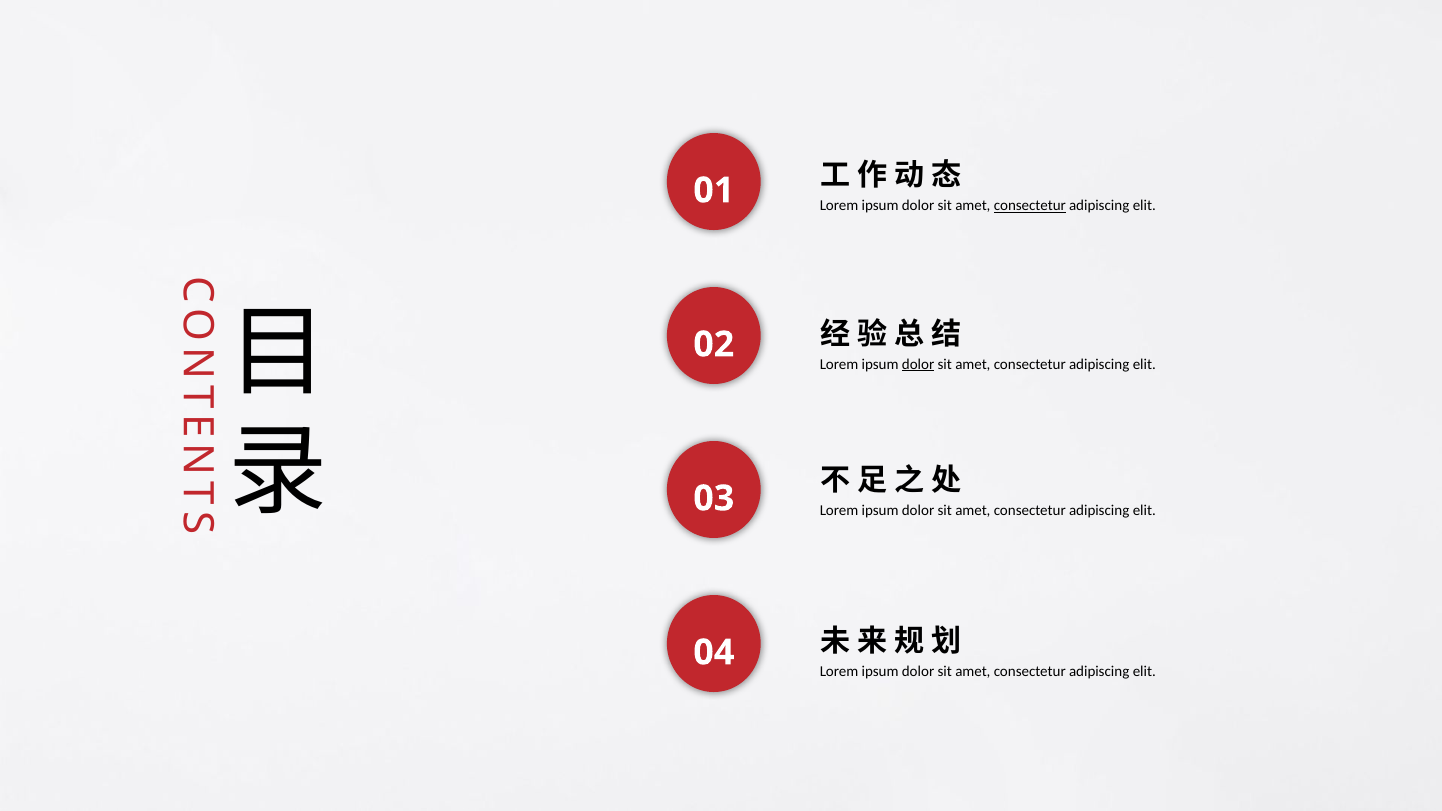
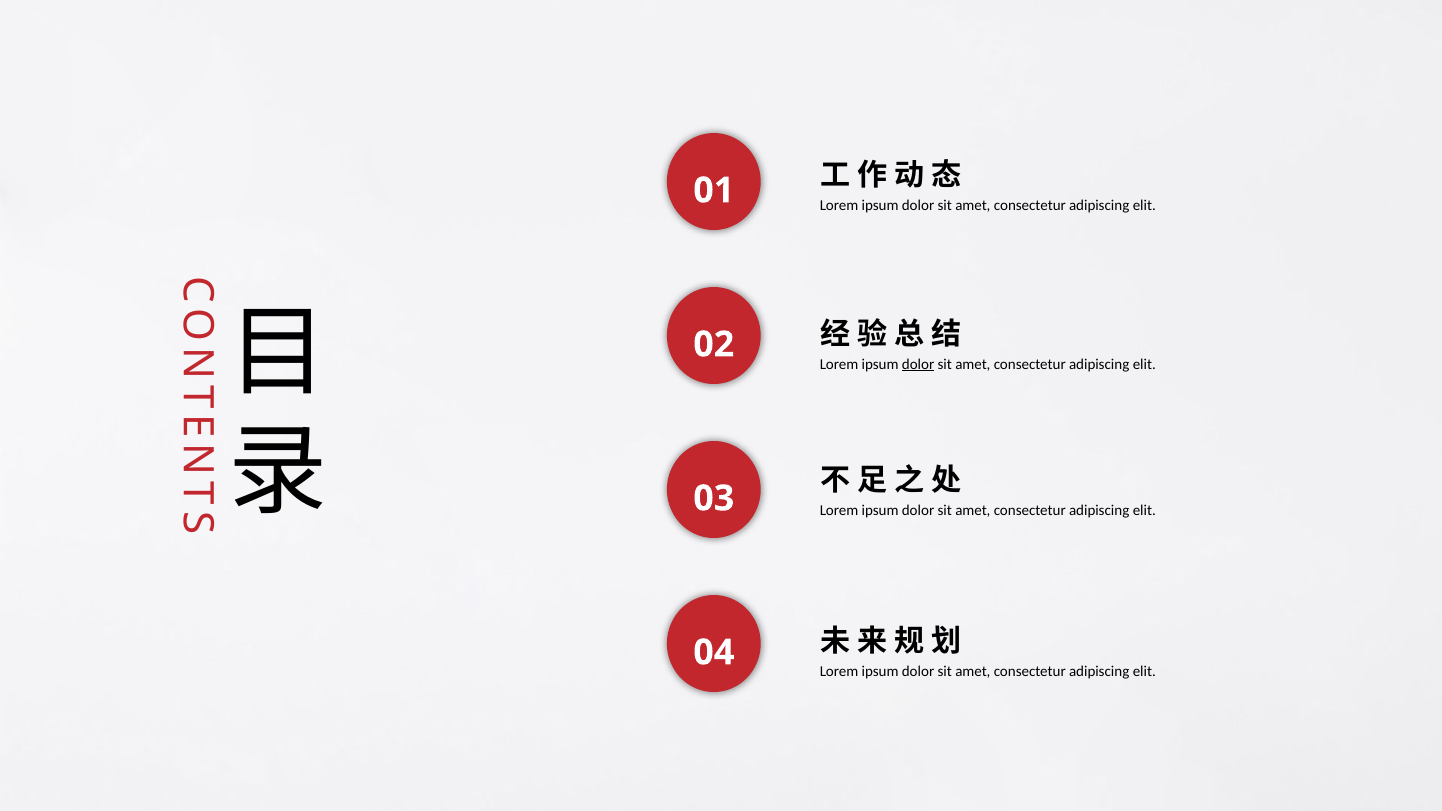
consectetur at (1030, 206) underline: present -> none
